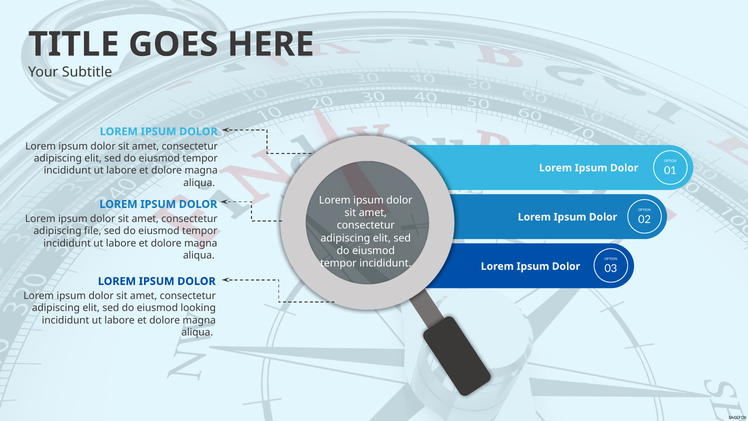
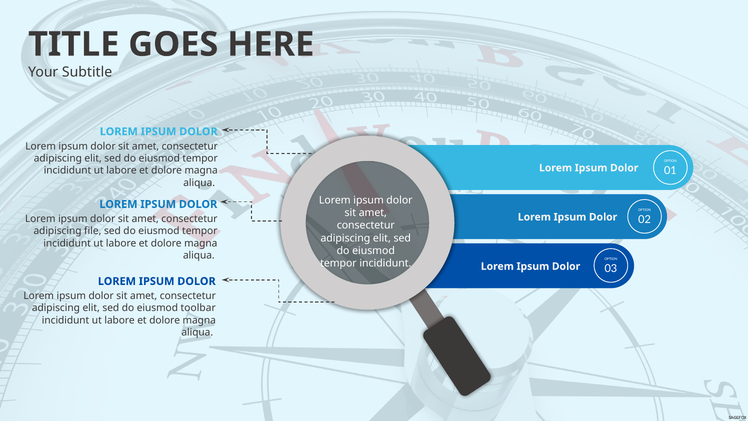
looking: looking -> toolbar
